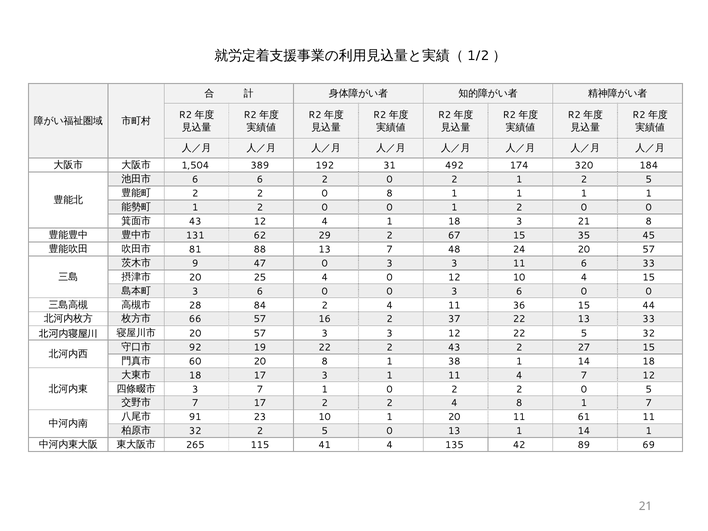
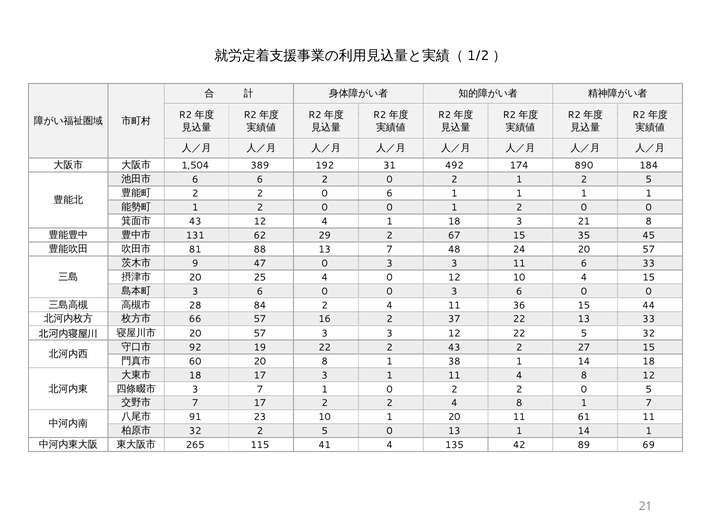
320: 320 -> 890
0 8: 8 -> 6
11 4 7: 7 -> 8
